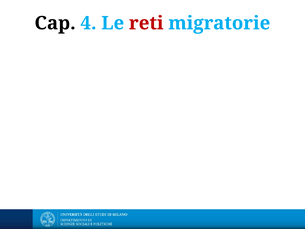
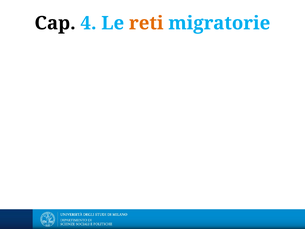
reti colour: red -> orange
